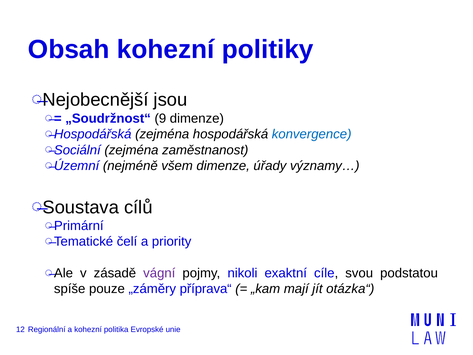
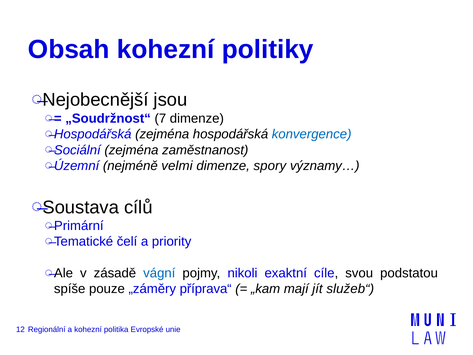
9: 9 -> 7
všem: všem -> velmi
úřady: úřady -> spory
vágní colour: purple -> blue
otázka“: otázka“ -> služeb“
